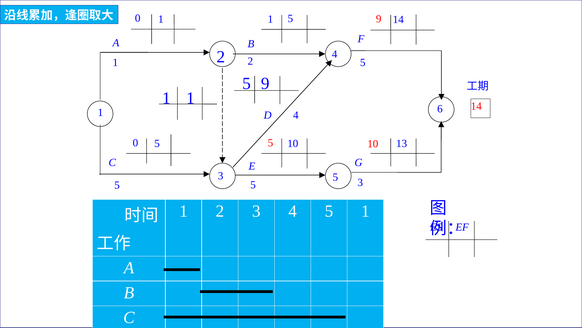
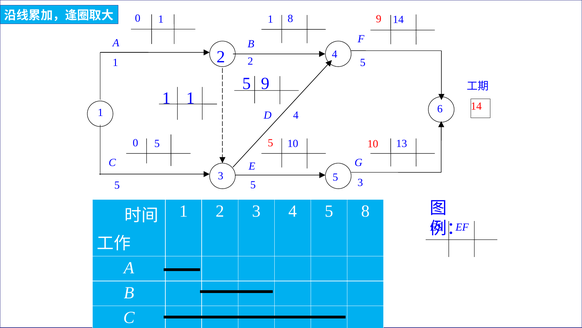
5 at (290, 18): 5 -> 8
4 5 1: 1 -> 8
